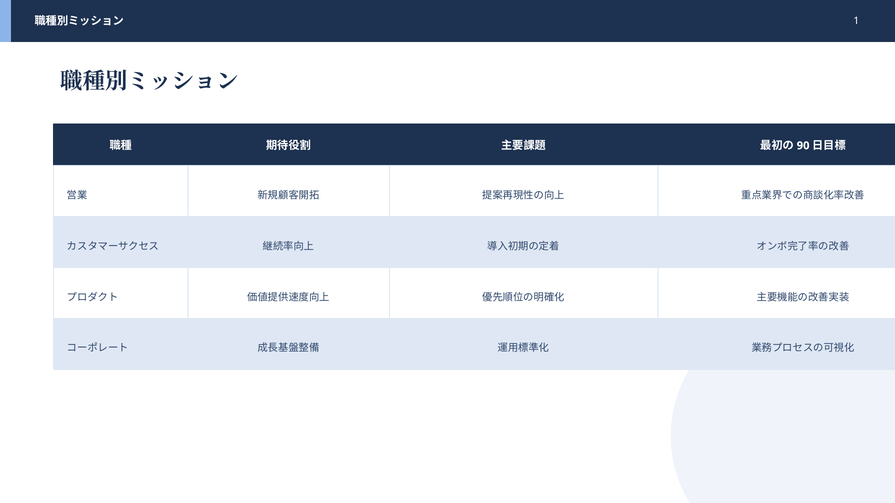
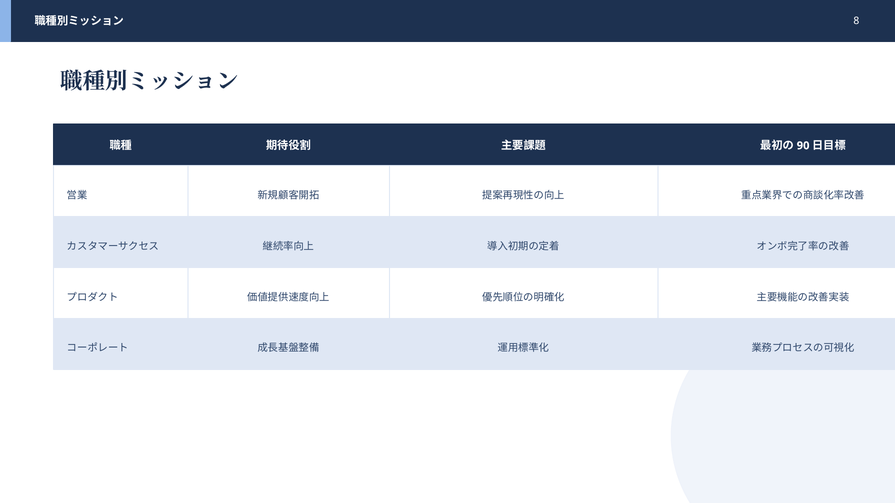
1: 1 -> 8
